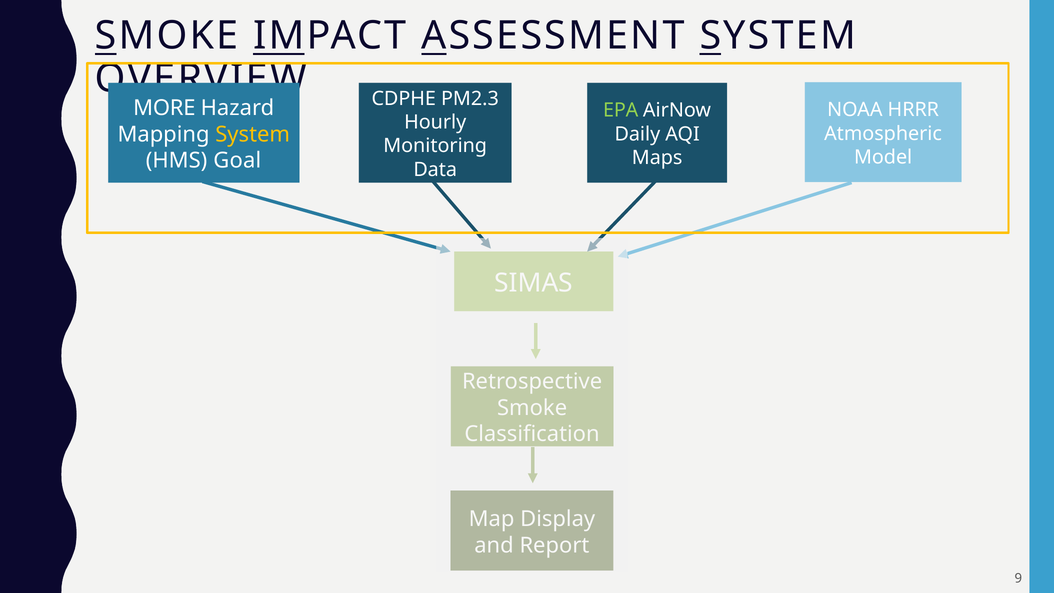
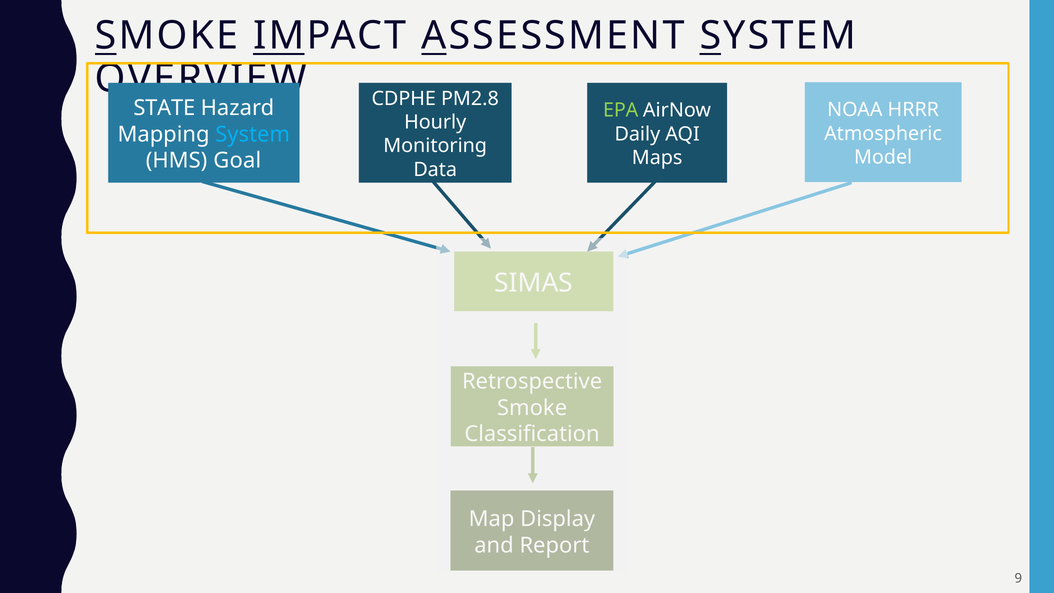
PM2.3: PM2.3 -> PM2.8
MORE: MORE -> STATE
System at (253, 134) colour: yellow -> light blue
